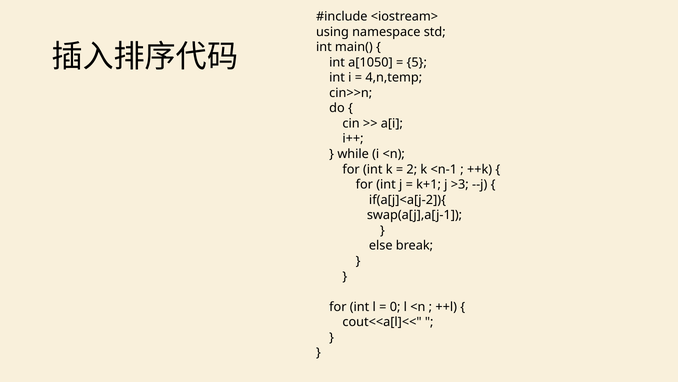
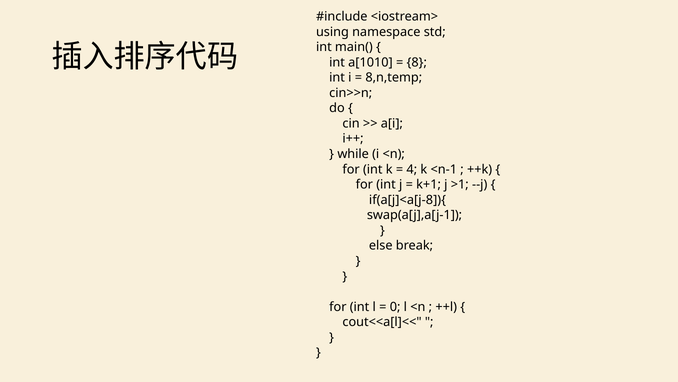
a[1050: a[1050 -> a[1010
5: 5 -> 8
4,n,temp: 4,n,temp -> 8,n,temp
2: 2 -> 4
>3: >3 -> >1
if(a[j]<a[j-2]){: if(a[j]<a[j-2]){ -> if(a[j]<a[j-8]){
